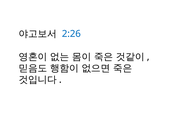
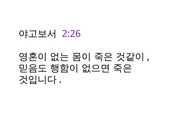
2:26 colour: blue -> purple
